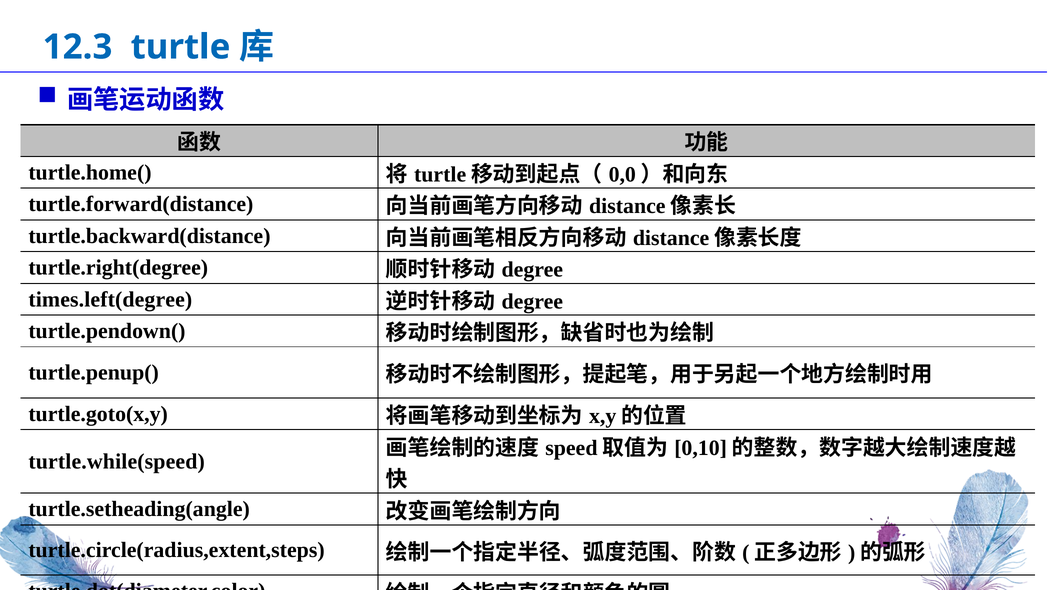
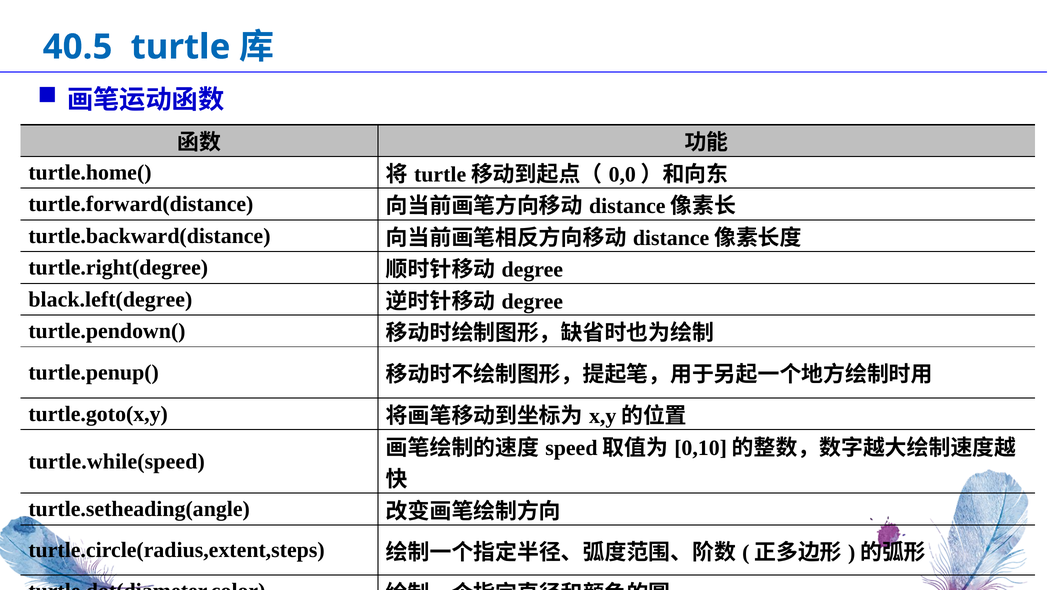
12.3: 12.3 -> 40.5
times.left(degree: times.left(degree -> black.left(degree
